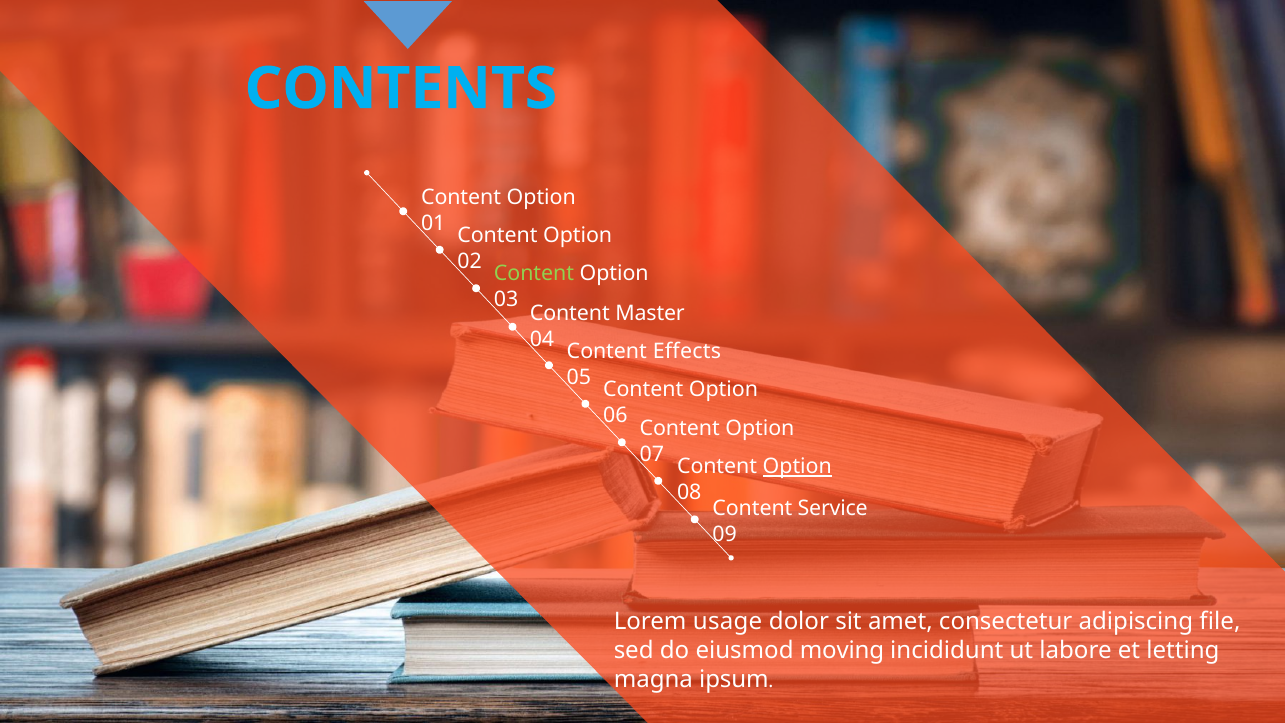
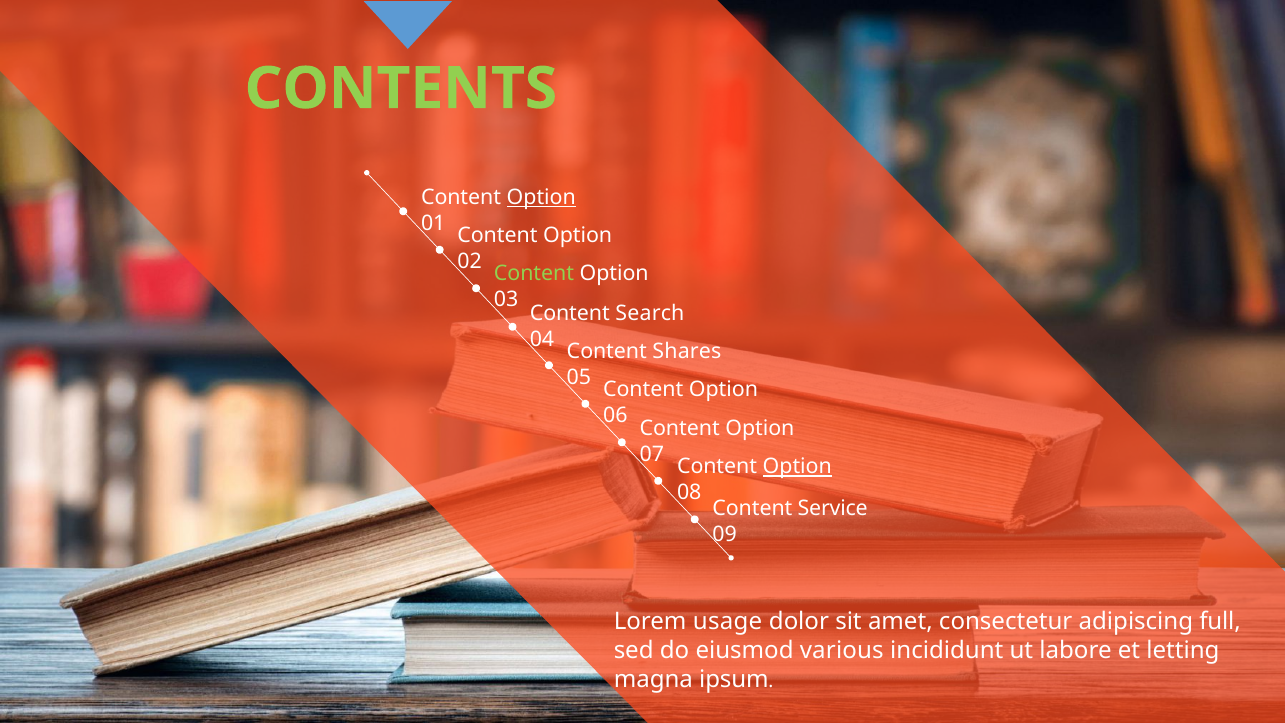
CONTENTS colour: light blue -> light green
Option at (541, 197) underline: none -> present
Master: Master -> Search
Effects: Effects -> Shares
file: file -> full
moving: moving -> various
